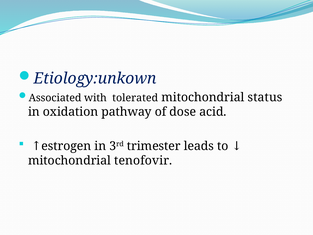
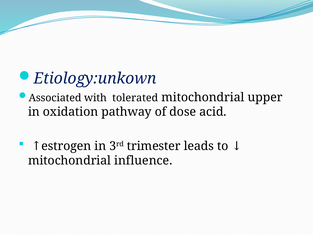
status: status -> upper
tenofovir: tenofovir -> influence
